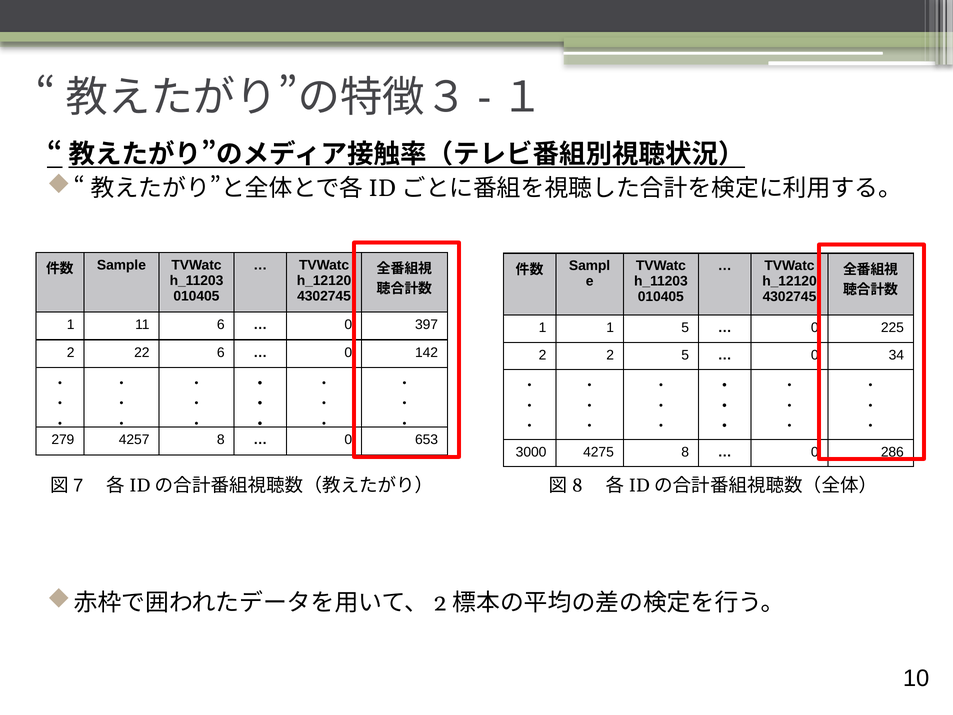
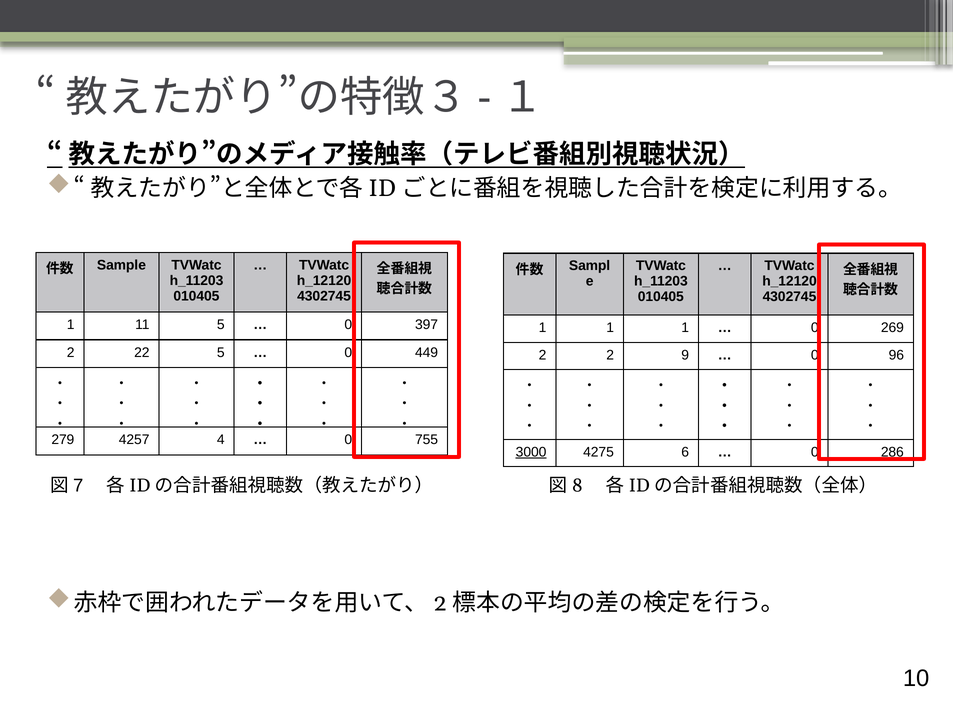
11 6: 6 -> 5
1 1 5: 5 -> 1
225: 225 -> 269
22 6: 6 -> 5
142: 142 -> 449
2 5: 5 -> 9
34: 34 -> 96
4257 8: 8 -> 4
653: 653 -> 755
3000 underline: none -> present
4275 8: 8 -> 6
